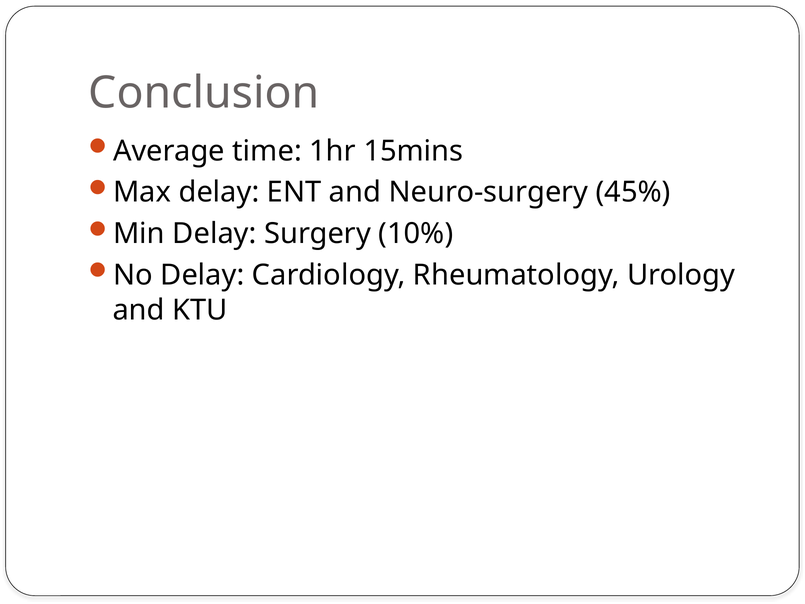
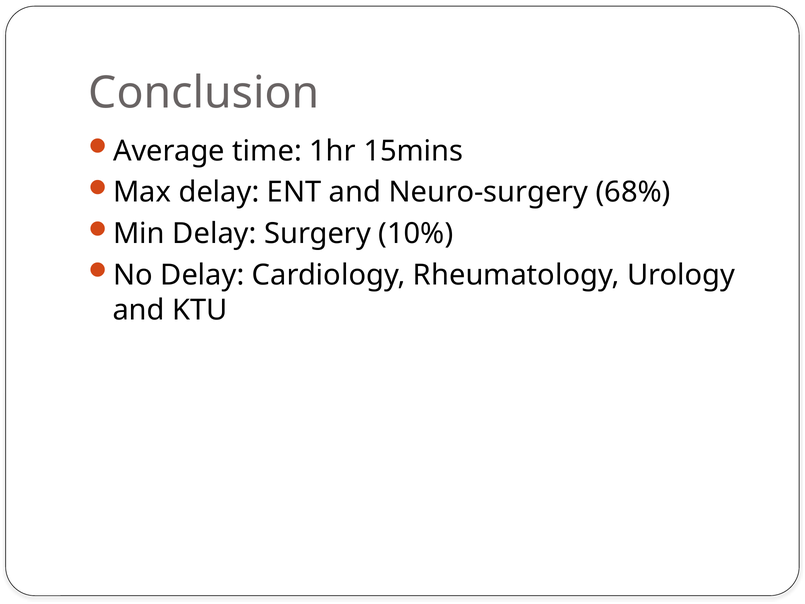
45%: 45% -> 68%
